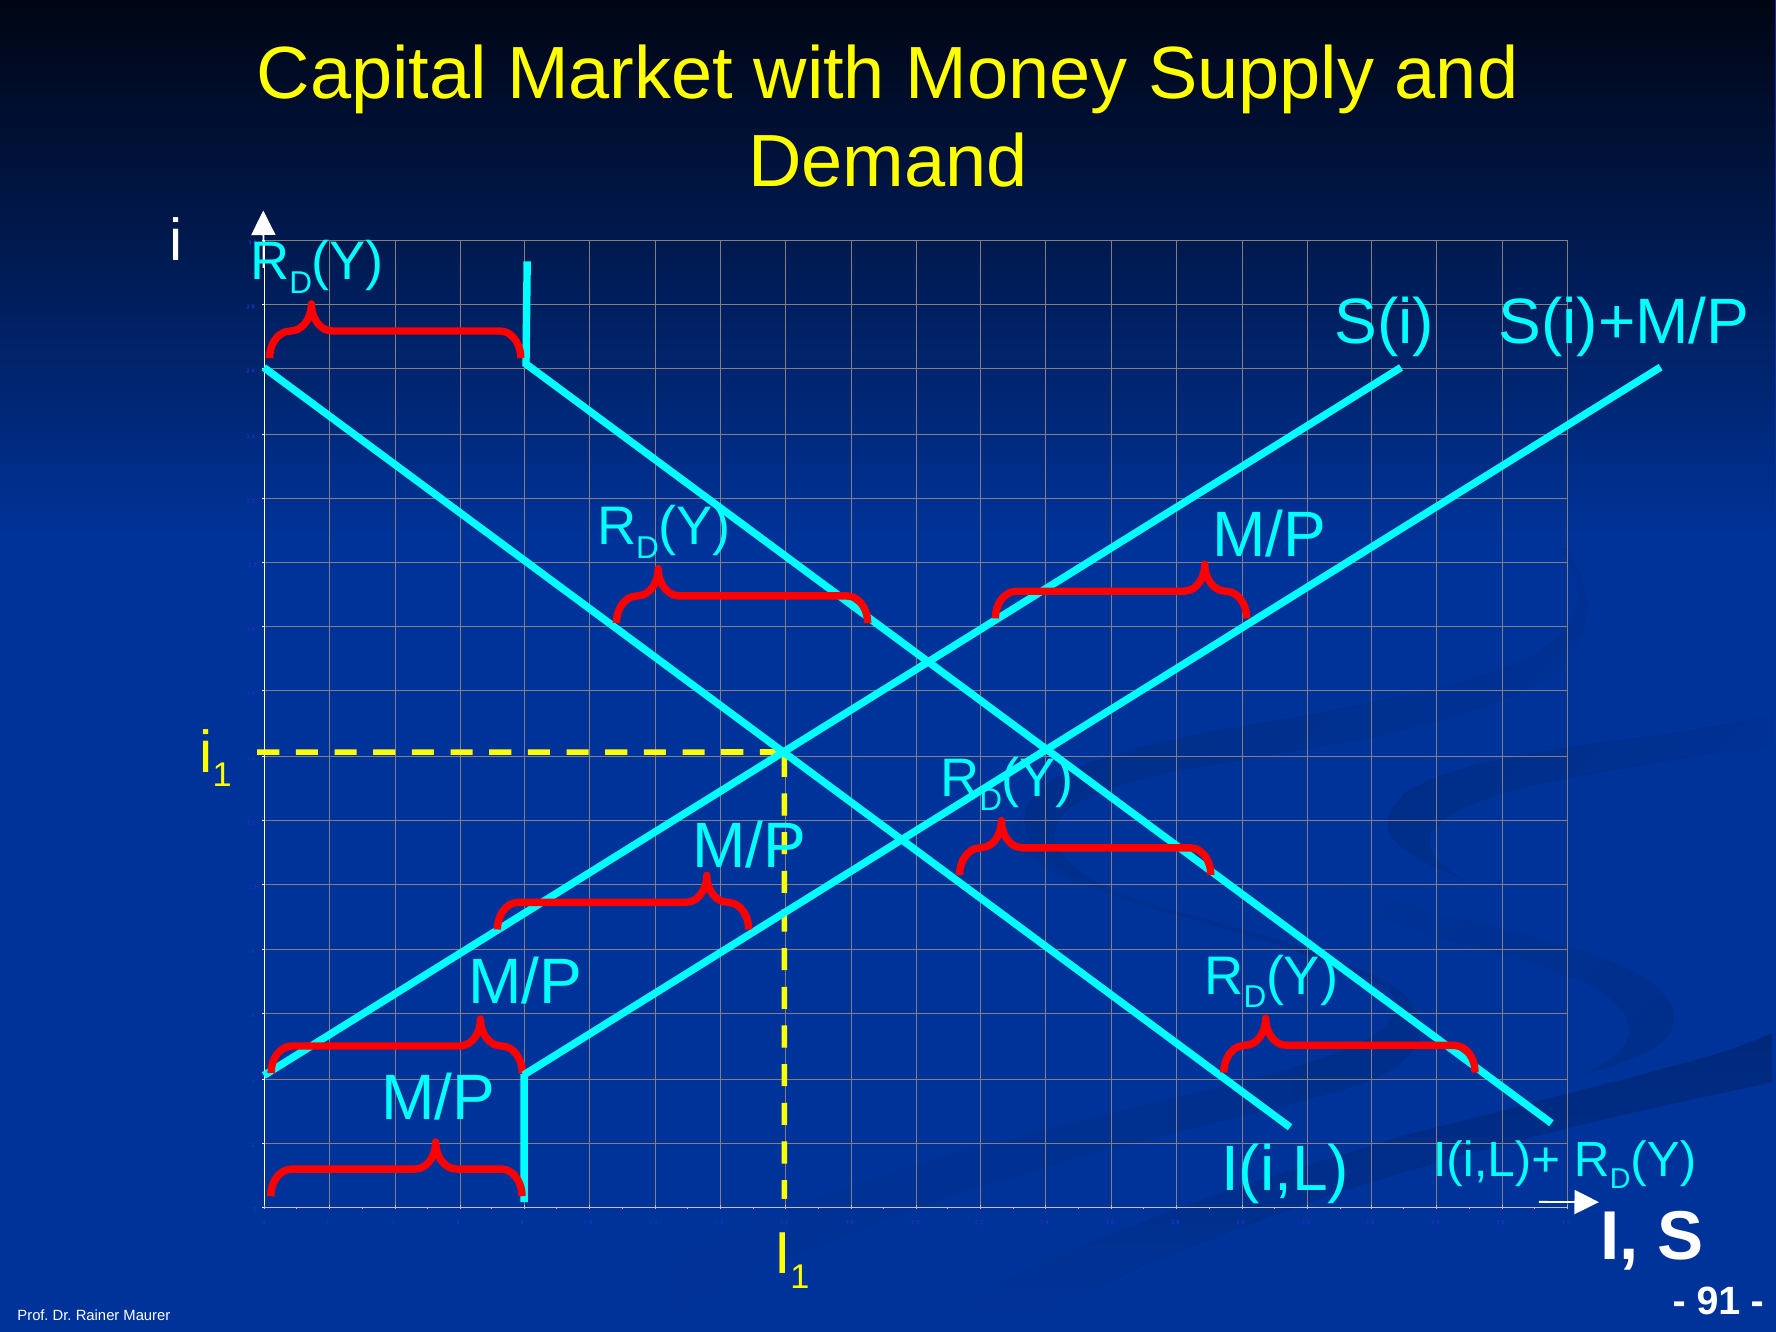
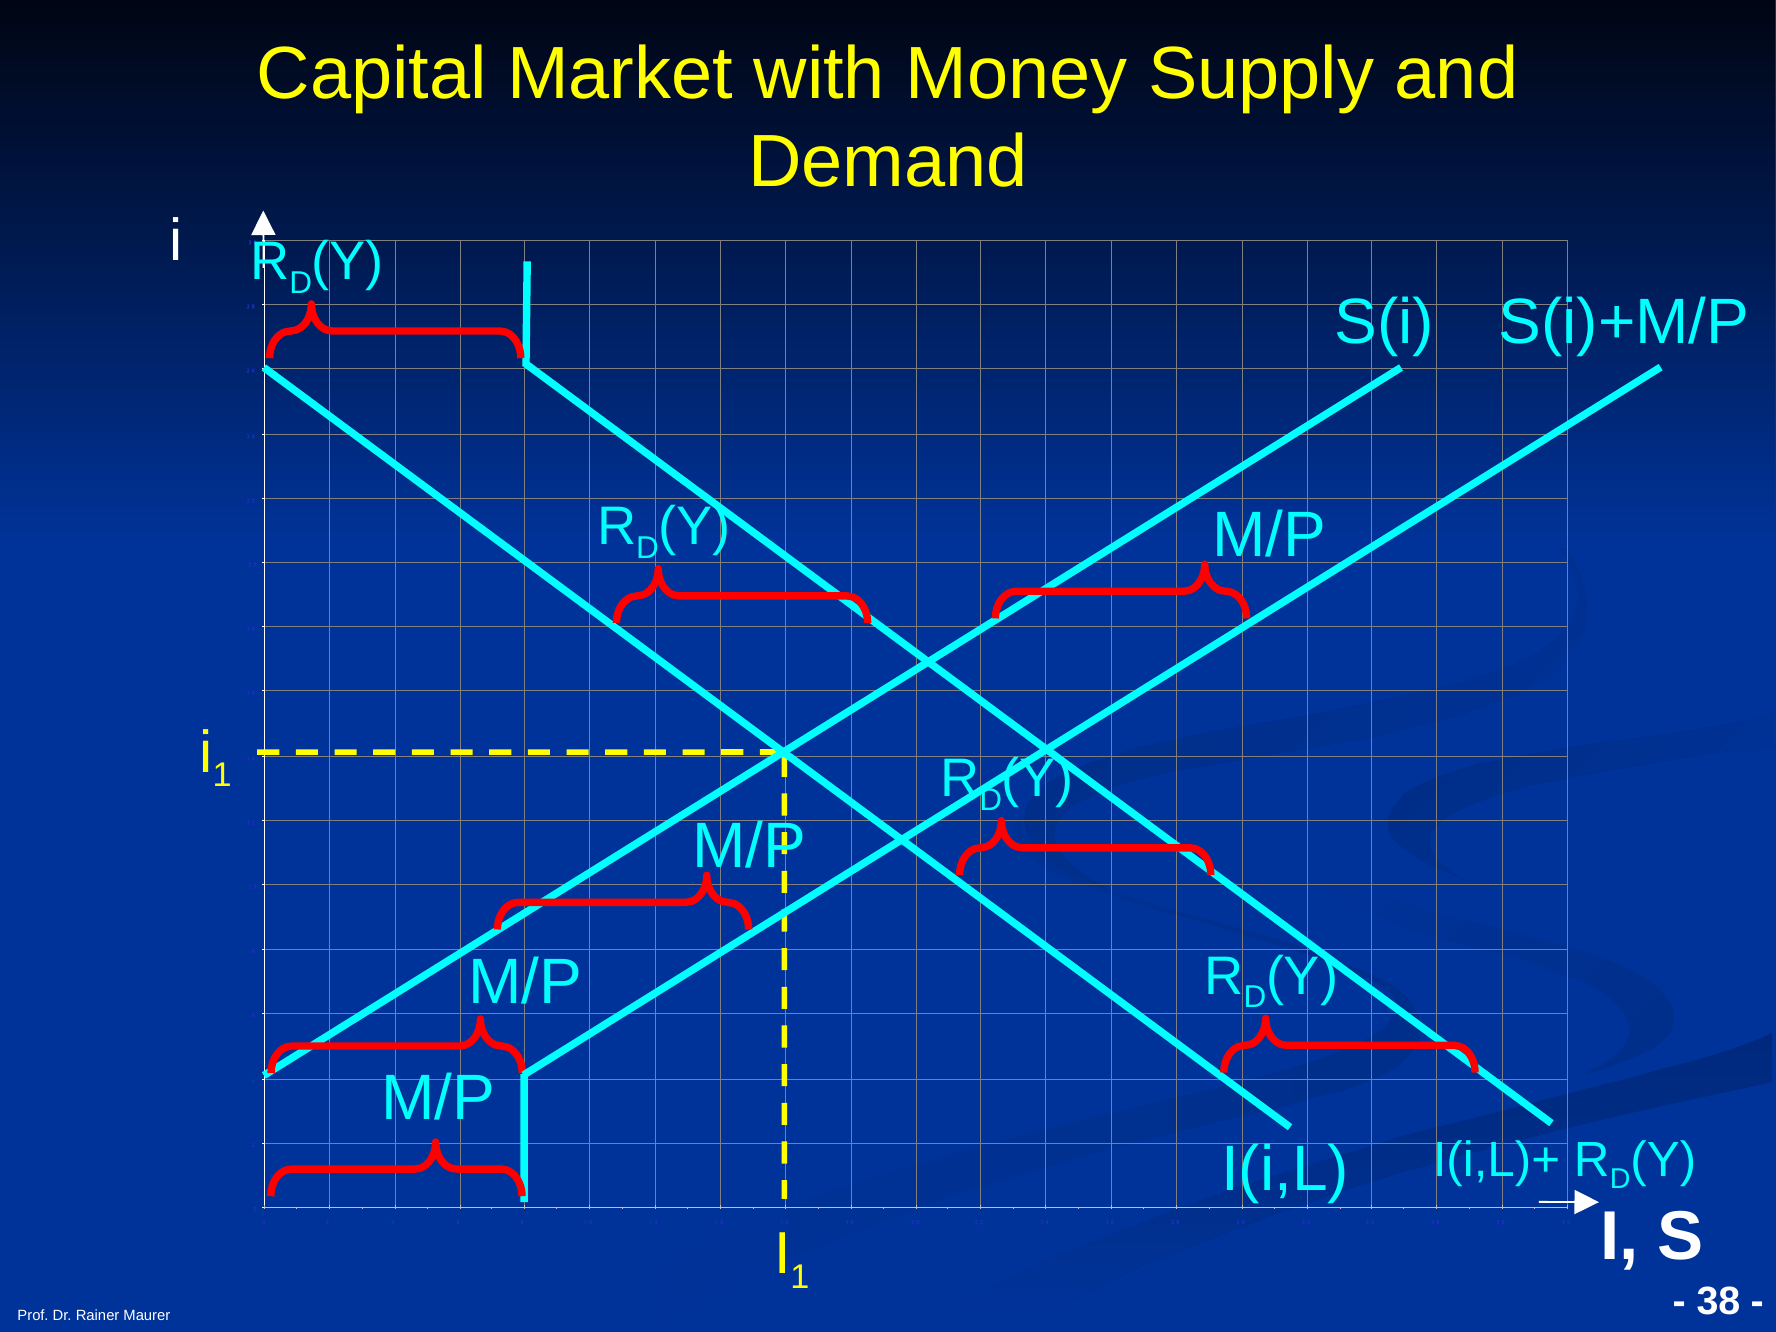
91: 91 -> 38
